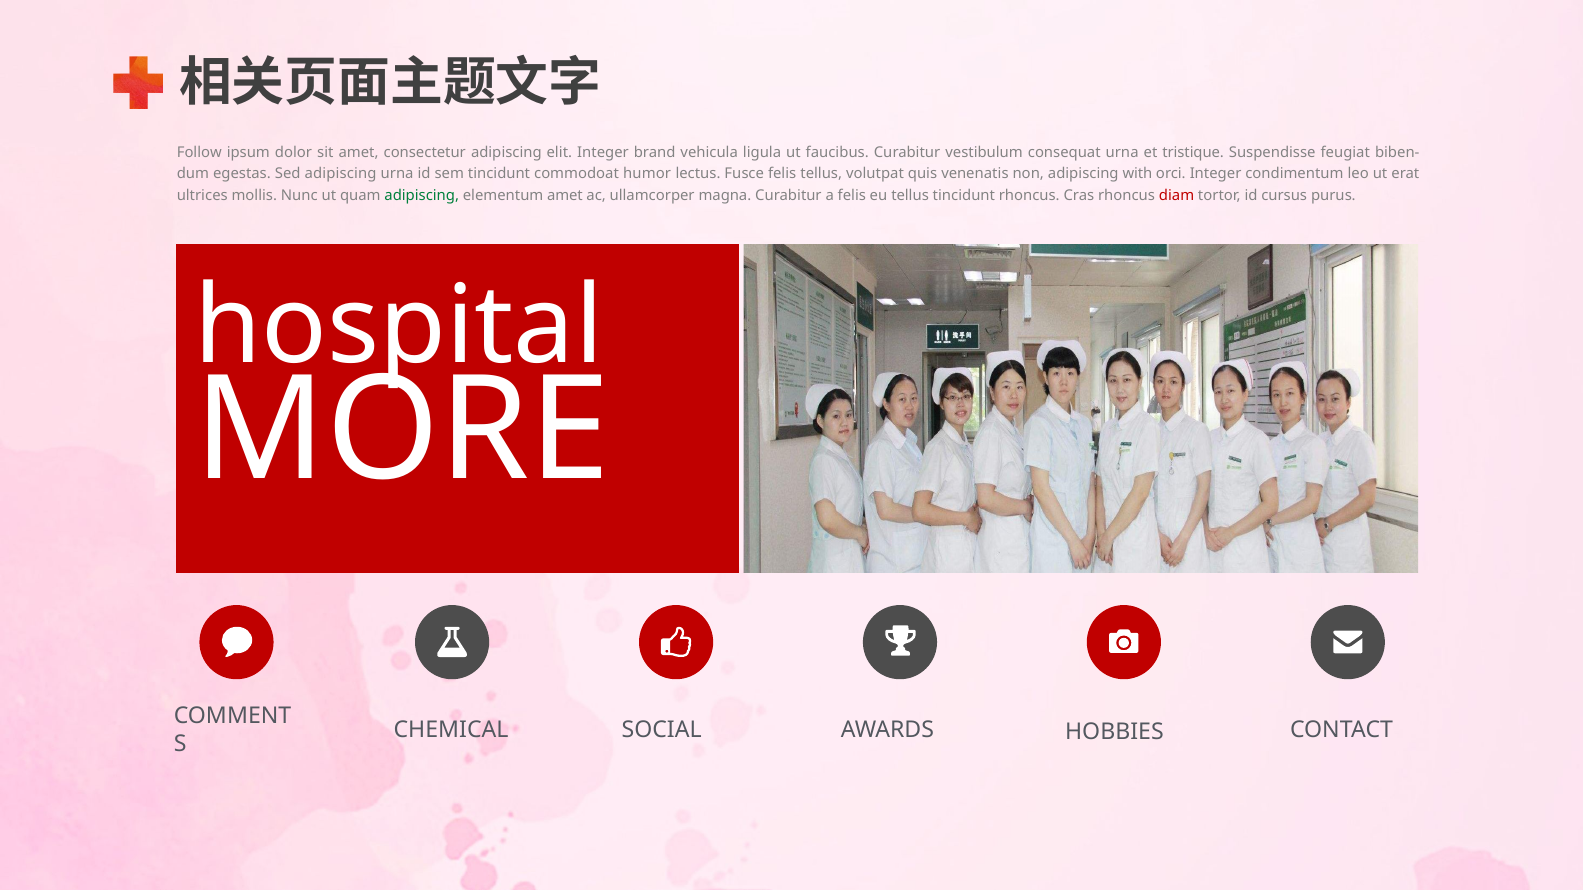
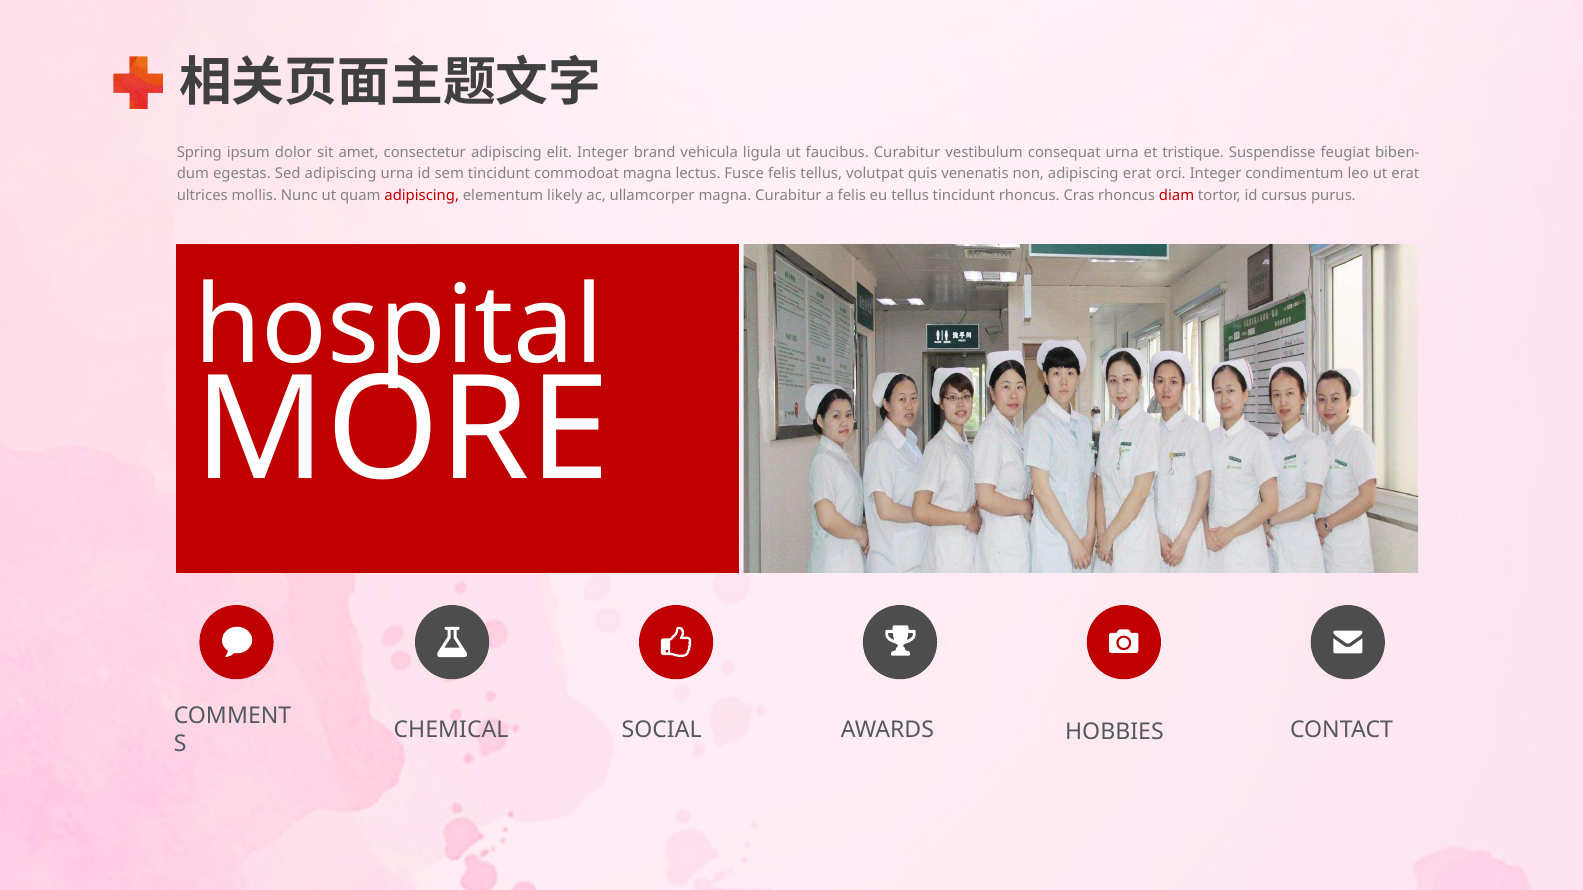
Follow: Follow -> Spring
commodoat humor: humor -> magna
adipiscing with: with -> erat
adipiscing at (422, 195) colour: green -> red
elementum amet: amet -> likely
